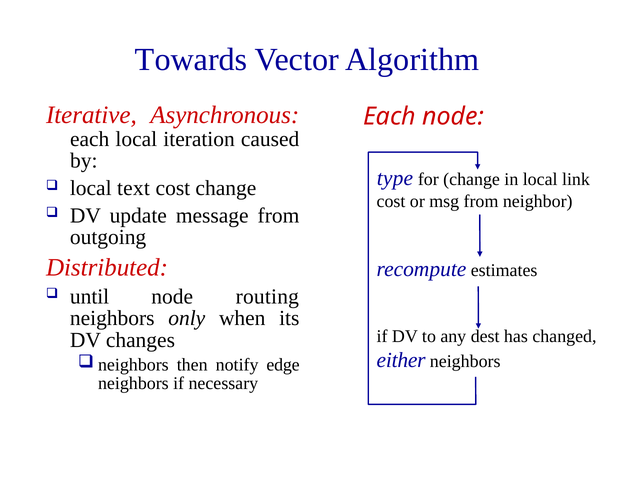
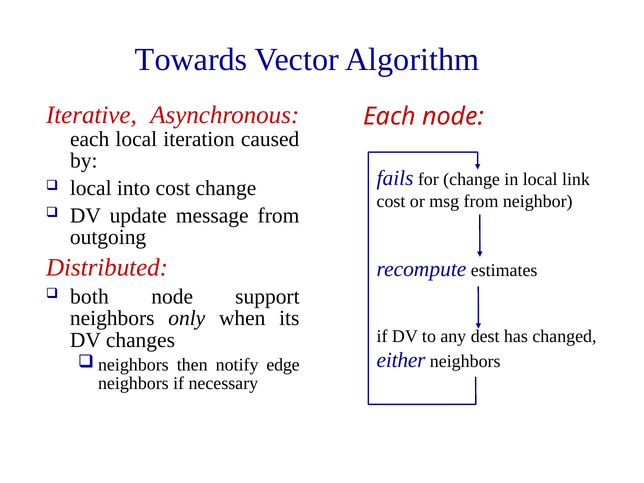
type: type -> fails
text: text -> into
until: until -> both
routing: routing -> support
